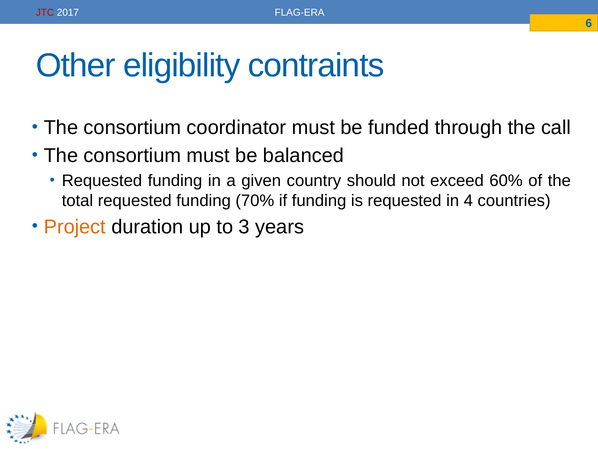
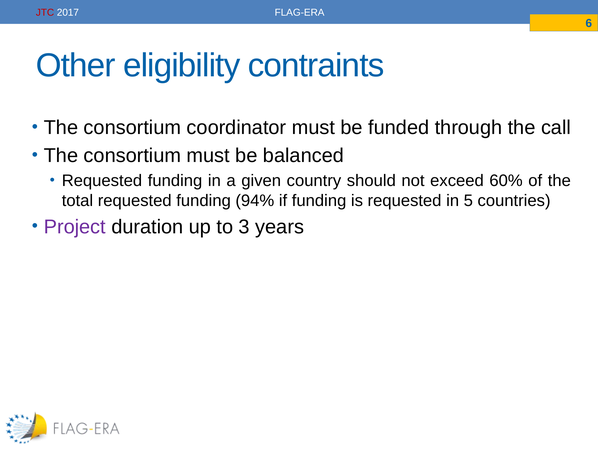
70%: 70% -> 94%
4: 4 -> 5
Project colour: orange -> purple
